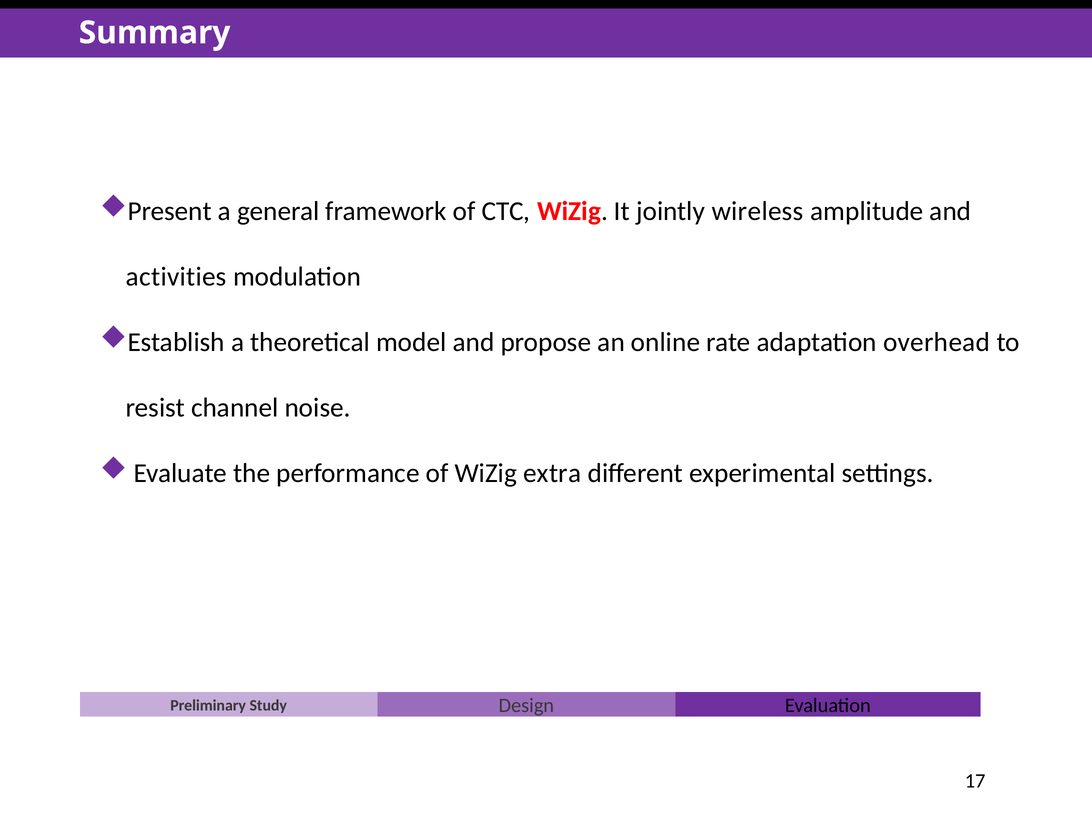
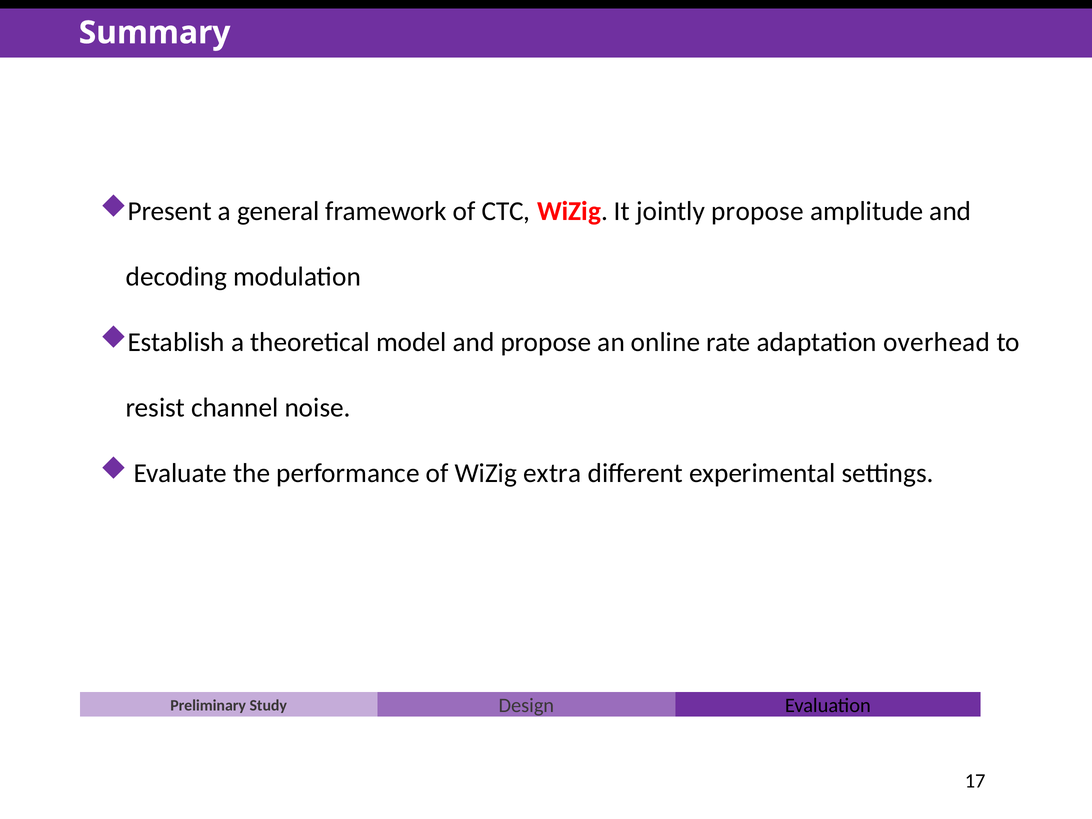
jointly wireless: wireless -> propose
activities: activities -> decoding
